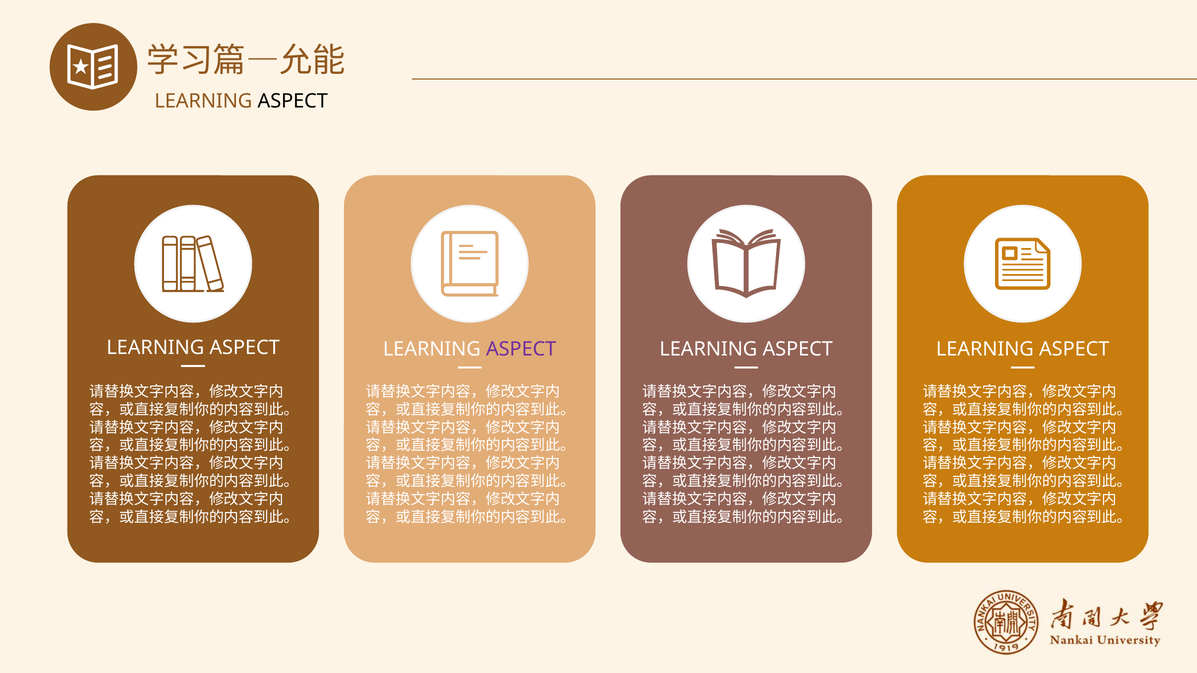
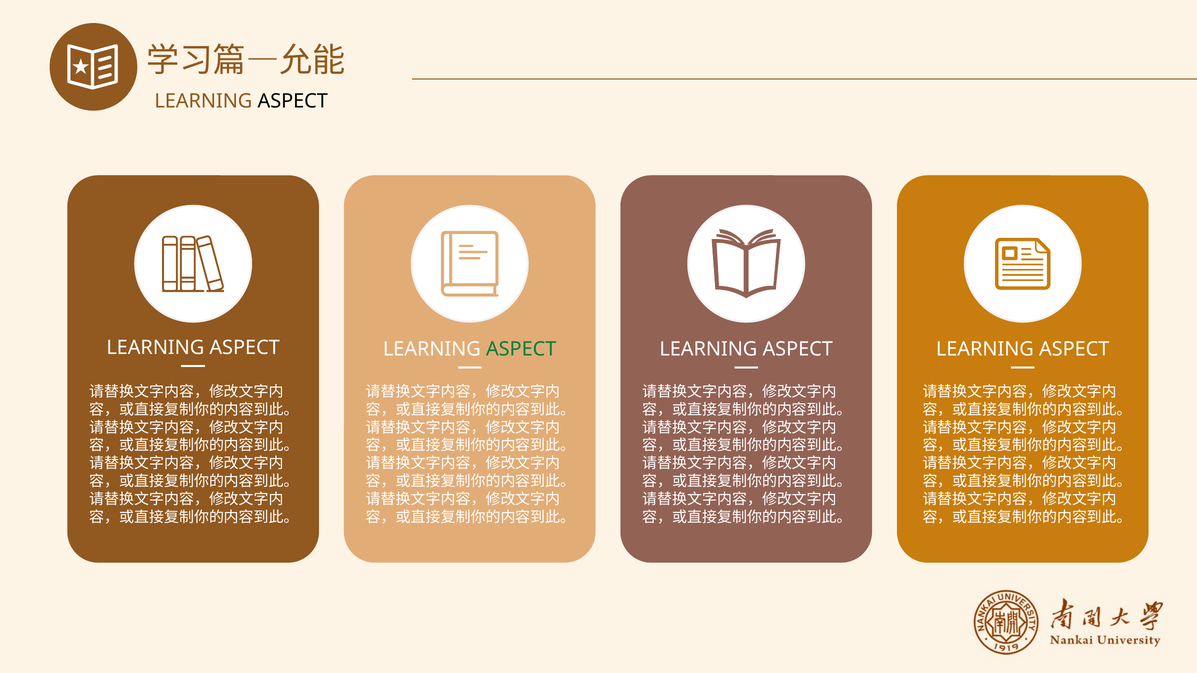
ASPECT at (521, 349) colour: purple -> green
